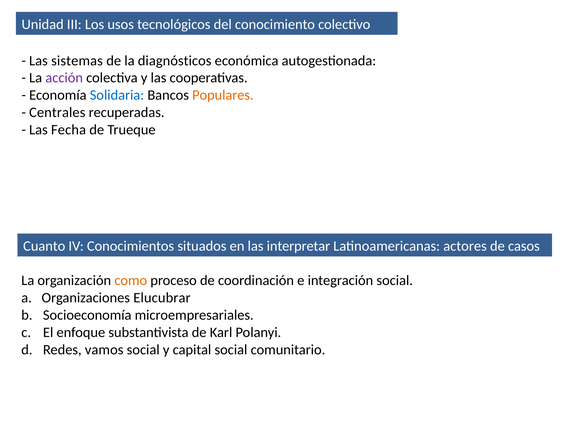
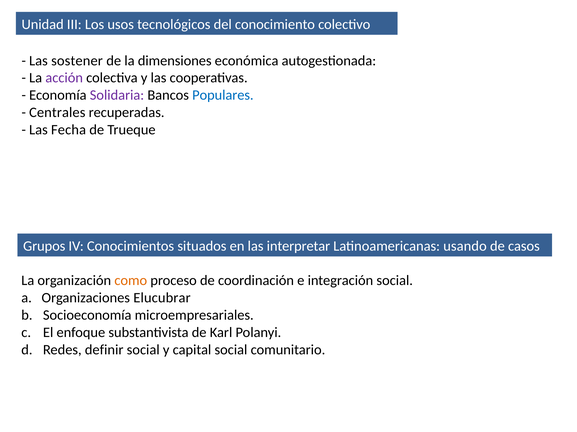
sistemas: sistemas -> sostener
diagnósticos: diagnósticos -> dimensiones
Solidaria colour: blue -> purple
Populares colour: orange -> blue
Cuanto: Cuanto -> Grupos
actores: actores -> usando
vamos: vamos -> definir
